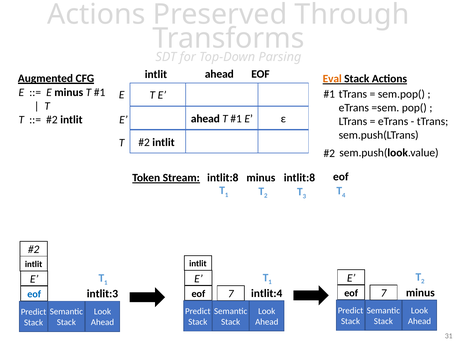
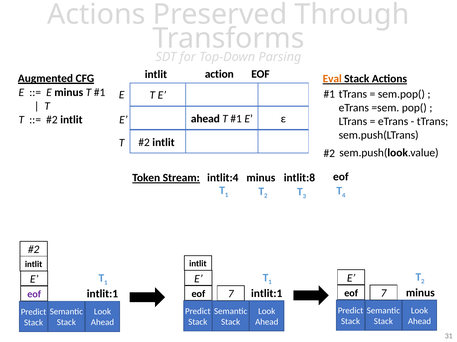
intlit ahead: ahead -> action
Stream intlit:8: intlit:8 -> intlit:4
intlit:4 at (267, 294): intlit:4 -> intlit:1
intlit:3 at (102, 294): intlit:3 -> intlit:1
eof at (34, 295) colour: blue -> purple
